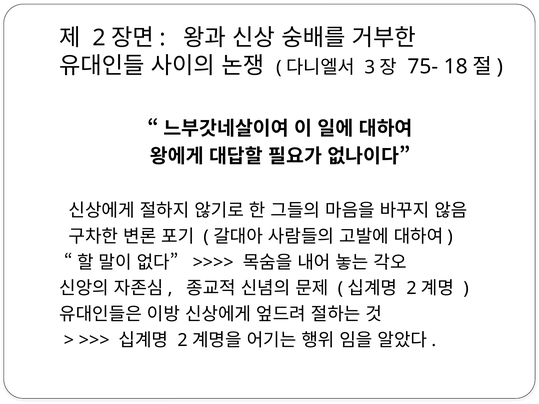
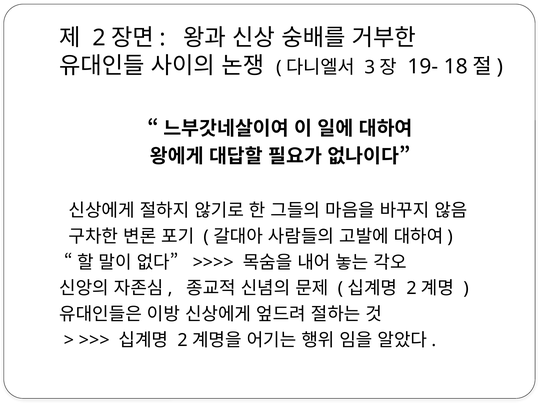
75-: 75- -> 19-
